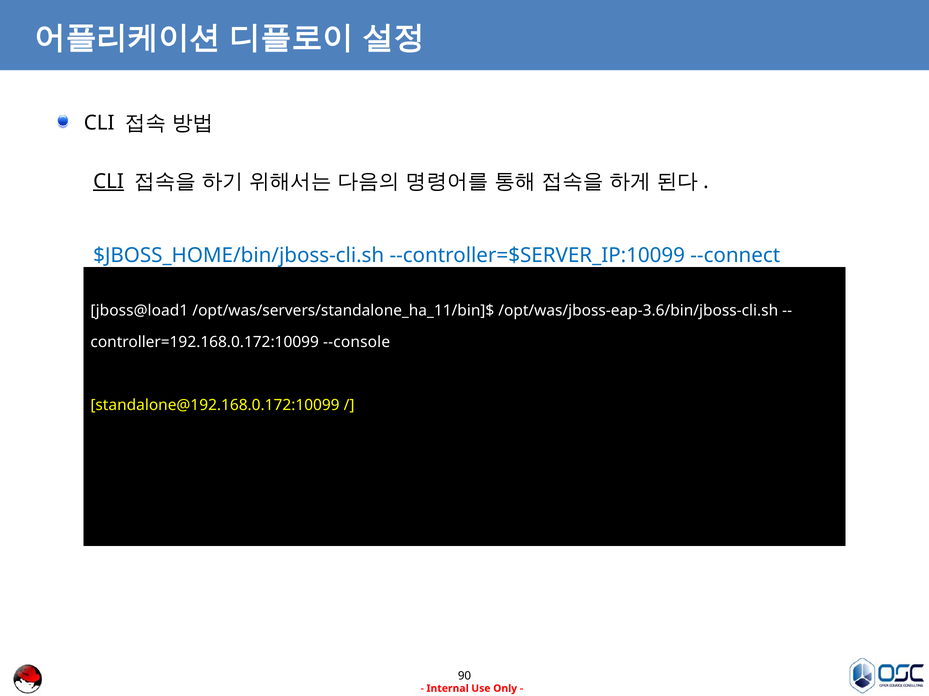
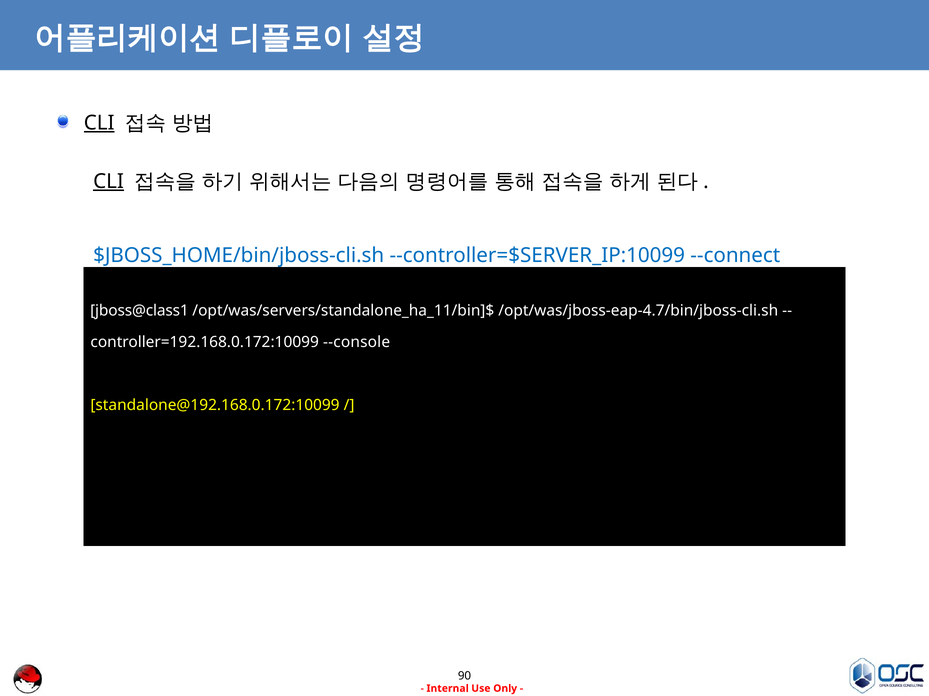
CLI at (99, 123) underline: none -> present
jboss@load1: jboss@load1 -> jboss@class1
/opt/was/jboss-eap-3.6/bin/jboss-cli.sh: /opt/was/jboss-eap-3.6/bin/jboss-cli.sh -> /opt/was/jboss-eap-4.7/bin/jboss-cli.sh
